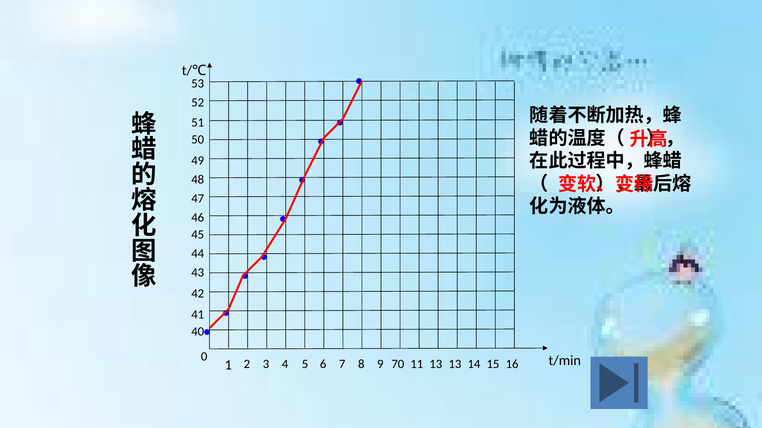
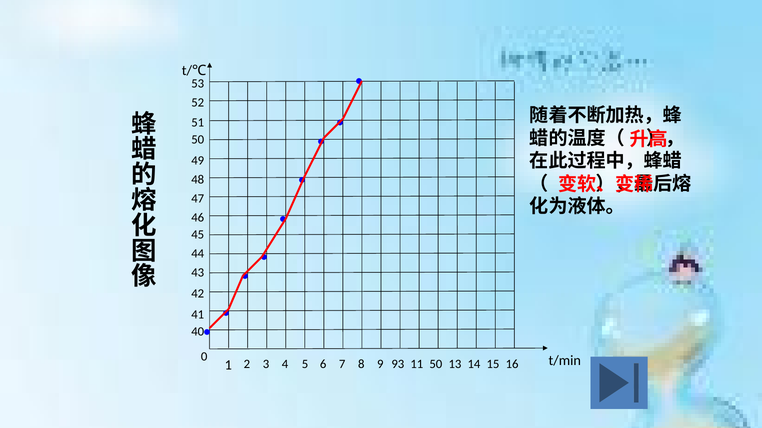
70: 70 -> 93
11 13: 13 -> 50
